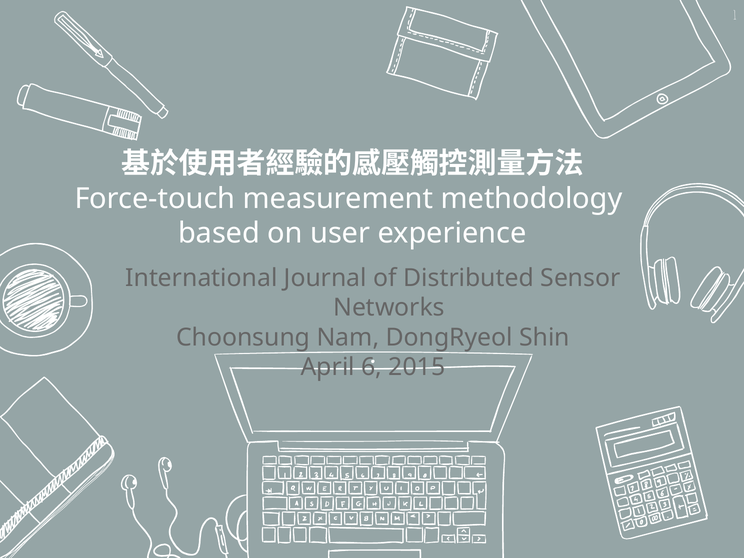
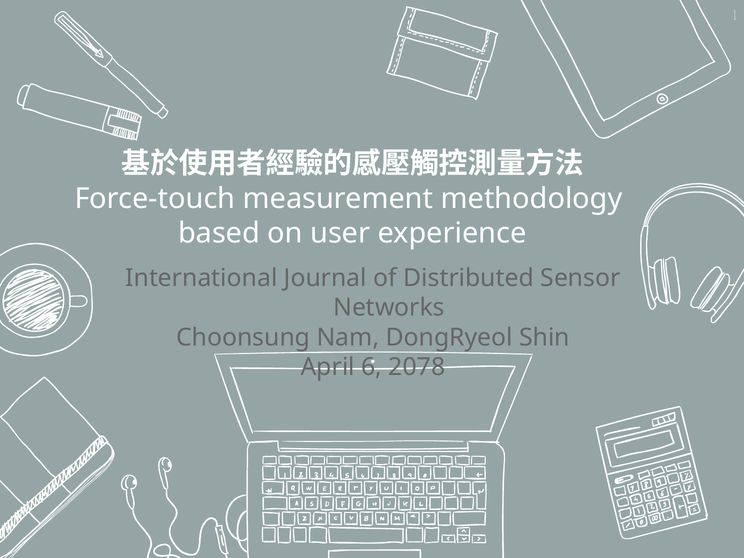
2015: 2015 -> 2078
